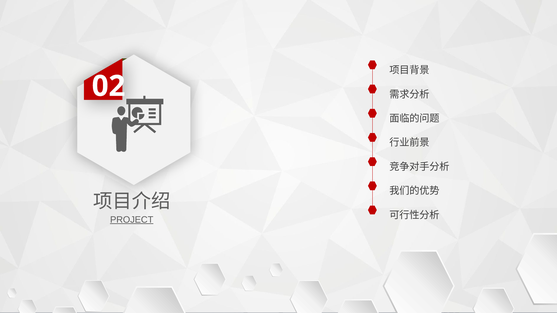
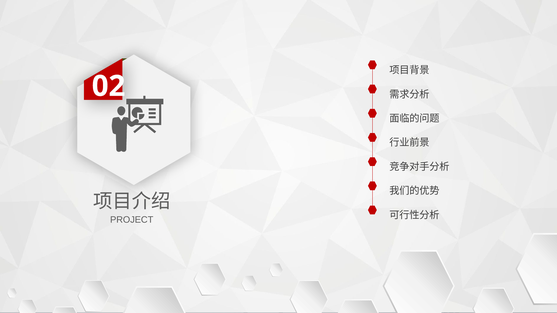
PROJECT underline: present -> none
